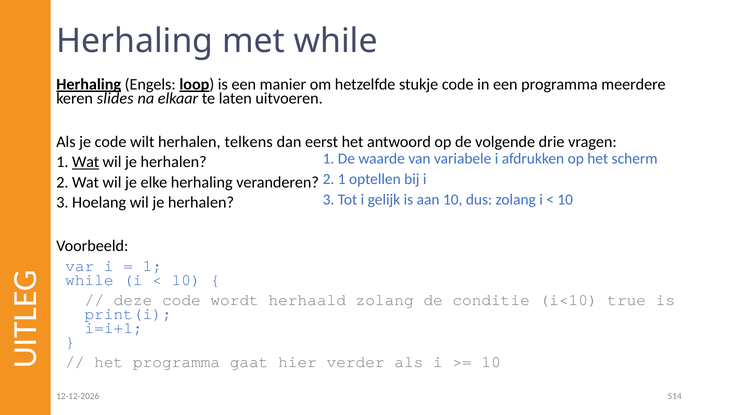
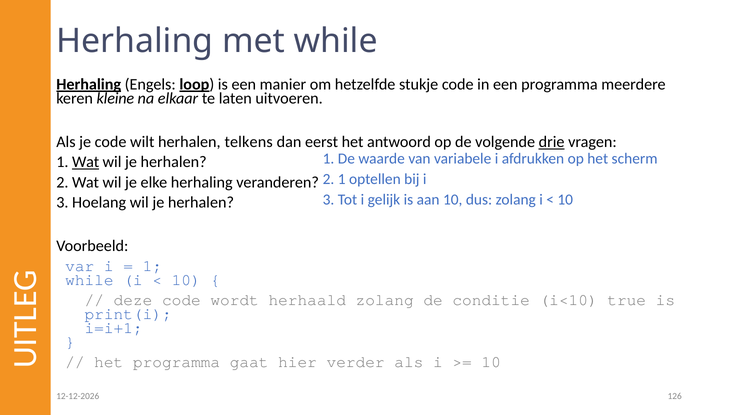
slides: slides -> kleine
drie underline: none -> present
514: 514 -> 126
